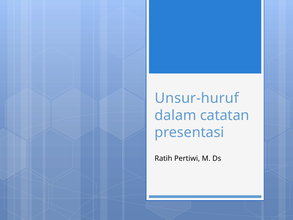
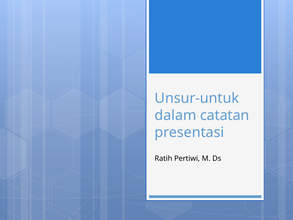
Unsur-huruf: Unsur-huruf -> Unsur-untuk
